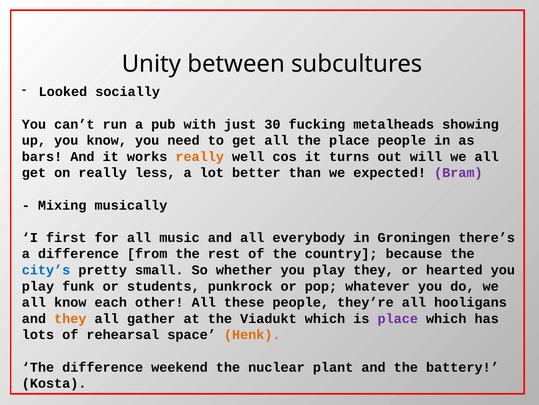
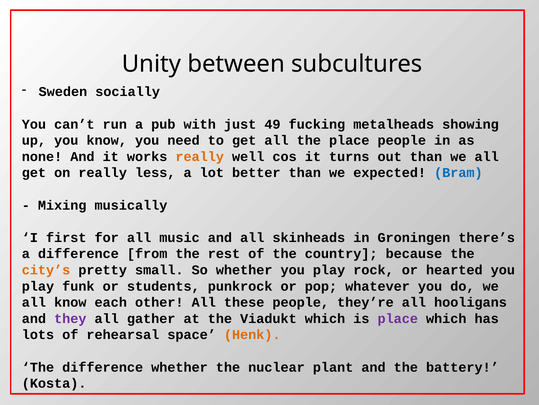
Looked: Looked -> Sweden
30: 30 -> 49
bars: bars -> none
out will: will -> than
Bram colour: purple -> blue
everybody: everybody -> skinheads
city’s colour: blue -> orange
play they: they -> rock
they at (70, 318) colour: orange -> purple
difference weekend: weekend -> whether
